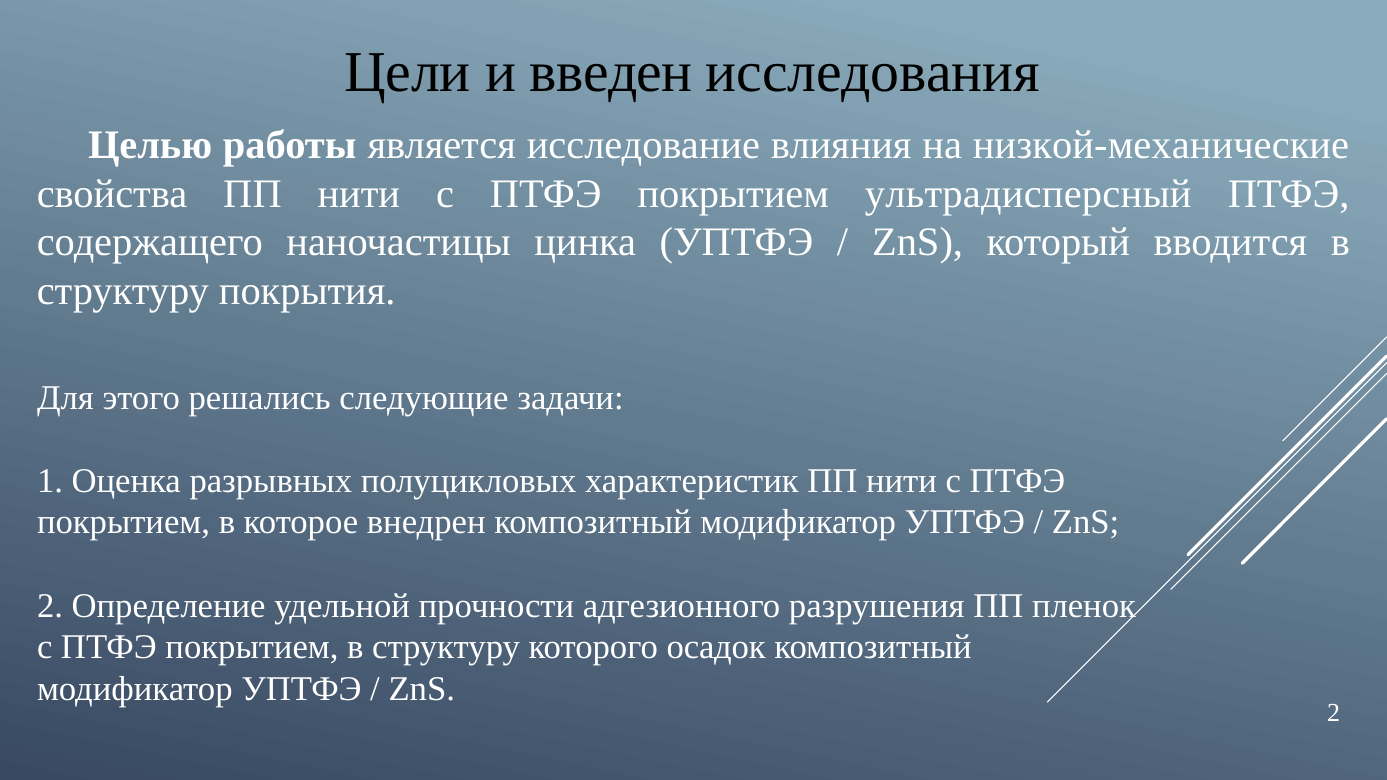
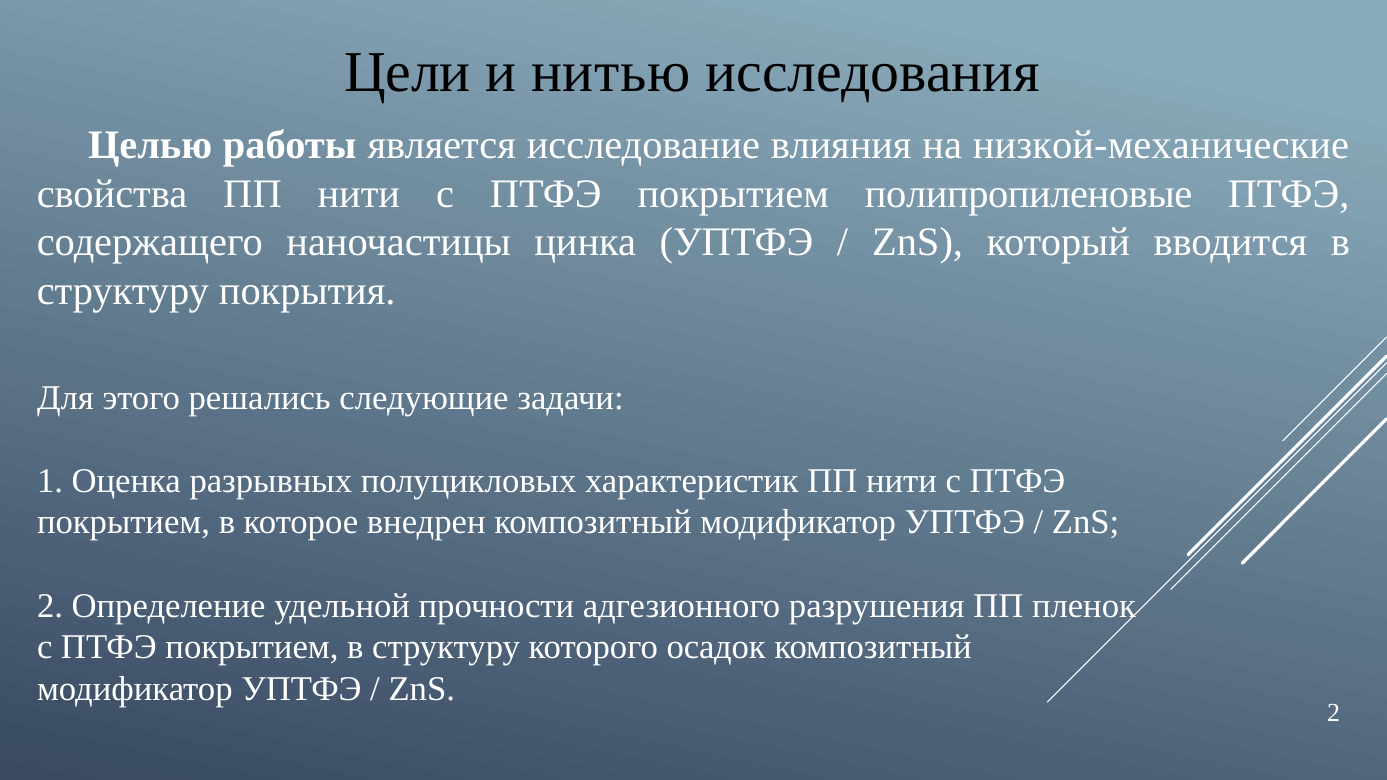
введен: введен -> нитью
ультрадисперсный: ультрадисперсный -> полипропиленовые
